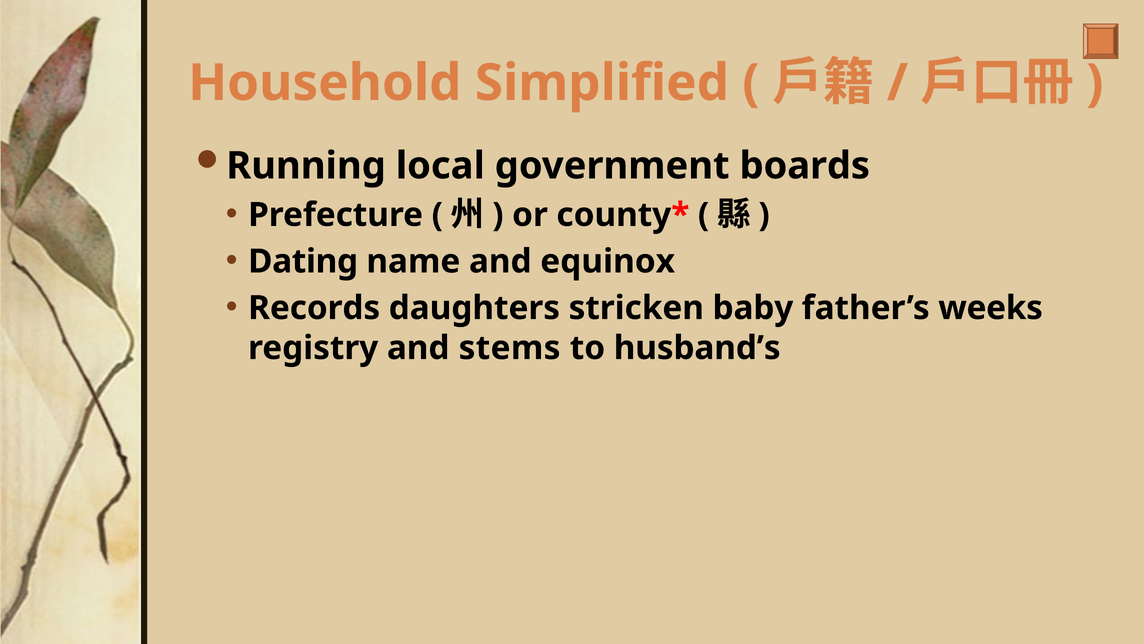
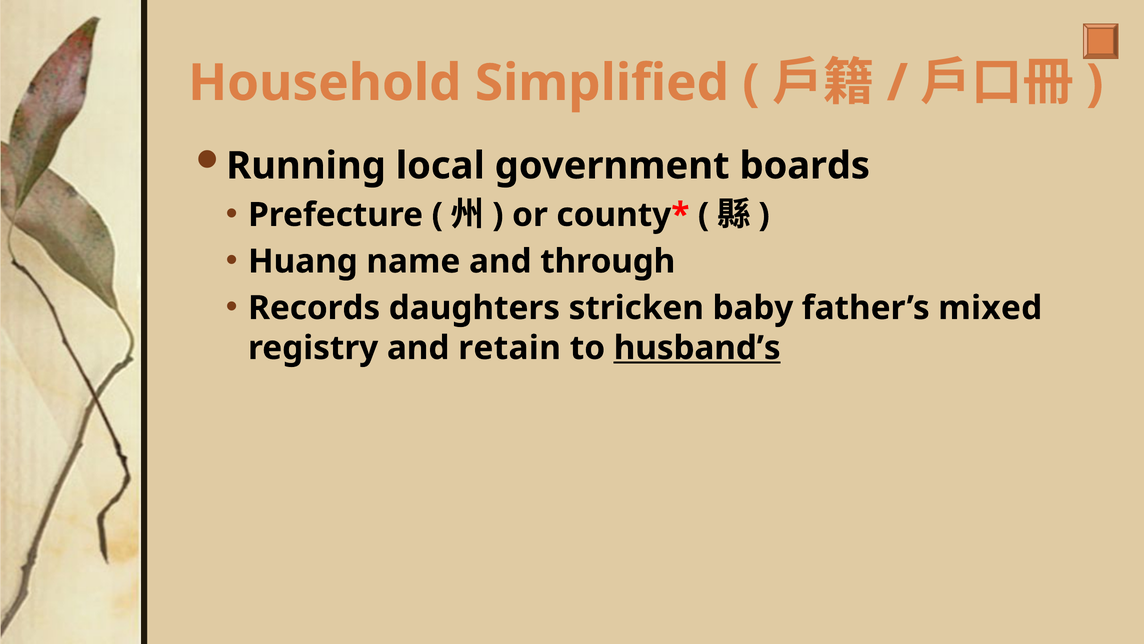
Dating: Dating -> Huang
equinox: equinox -> through
weeks: weeks -> mixed
stems: stems -> retain
husband’s underline: none -> present
